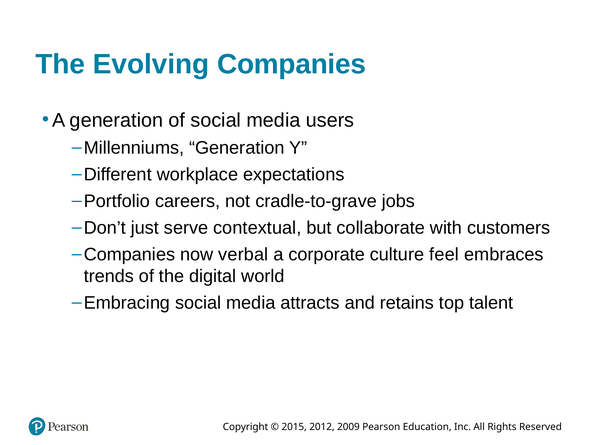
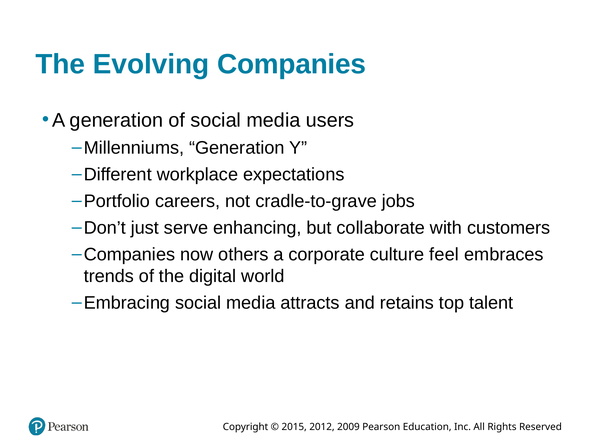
contextual: contextual -> enhancing
verbal: verbal -> others
